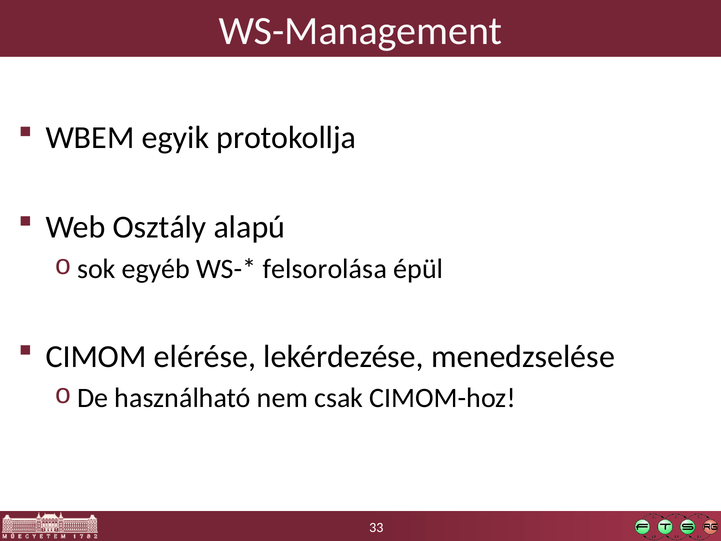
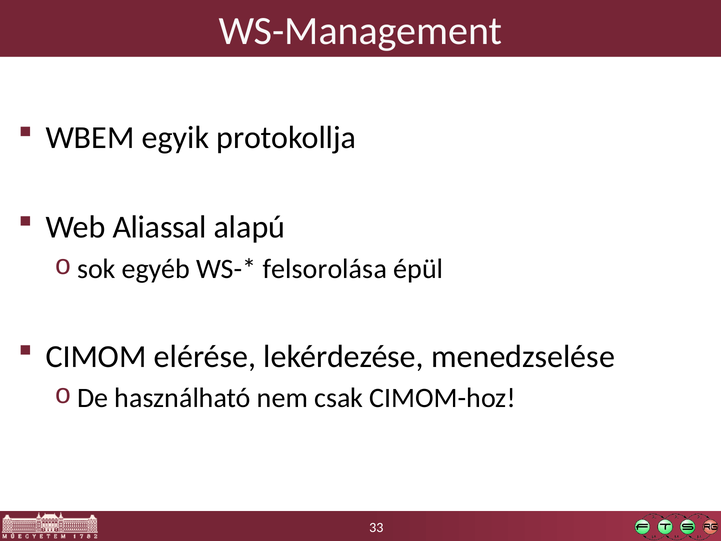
Osztály: Osztály -> Aliassal
